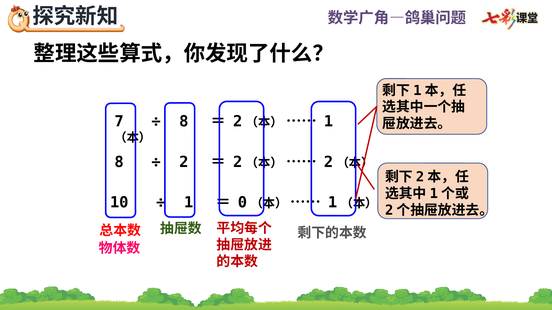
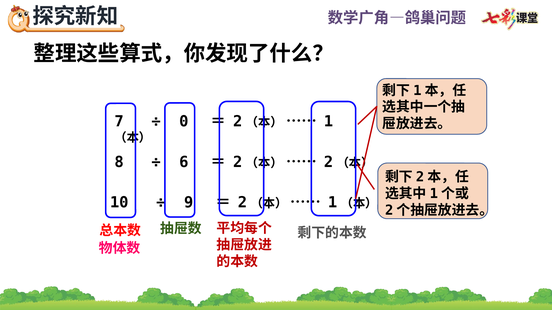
8 at (184, 122): 8 -> 0
2 at (184, 162): 2 -> 6
1 at (189, 203): 1 -> 9
0 at (242, 203): 0 -> 2
